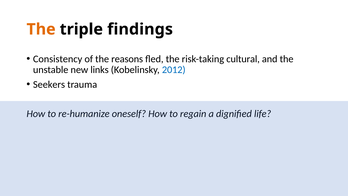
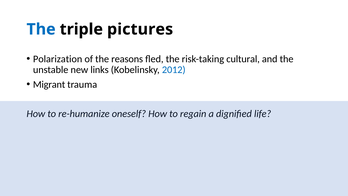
The at (41, 29) colour: orange -> blue
findings: findings -> pictures
Consistency: Consistency -> Polarization
Seekers: Seekers -> Migrant
